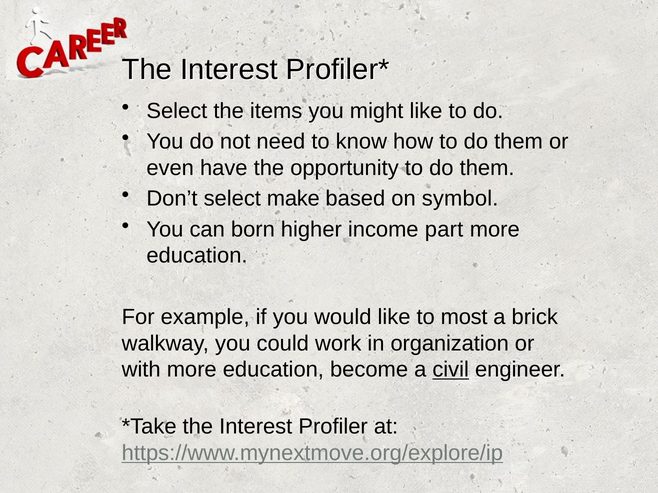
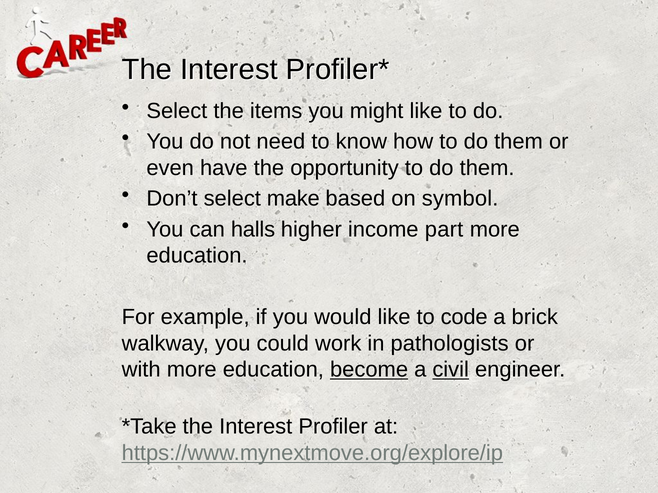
born: born -> halls
most: most -> code
organization: organization -> pathologists
become underline: none -> present
